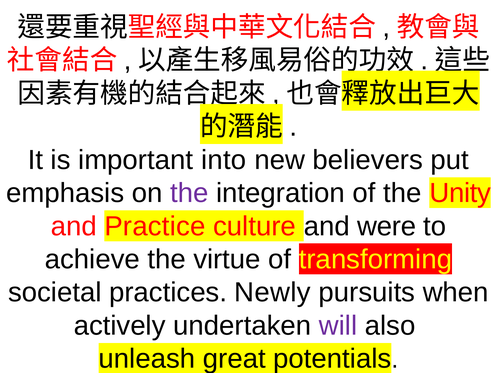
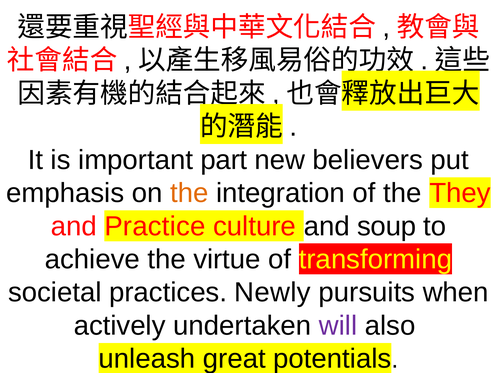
into: into -> part
the at (189, 193) colour: purple -> orange
Unity: Unity -> They
were: were -> soup
